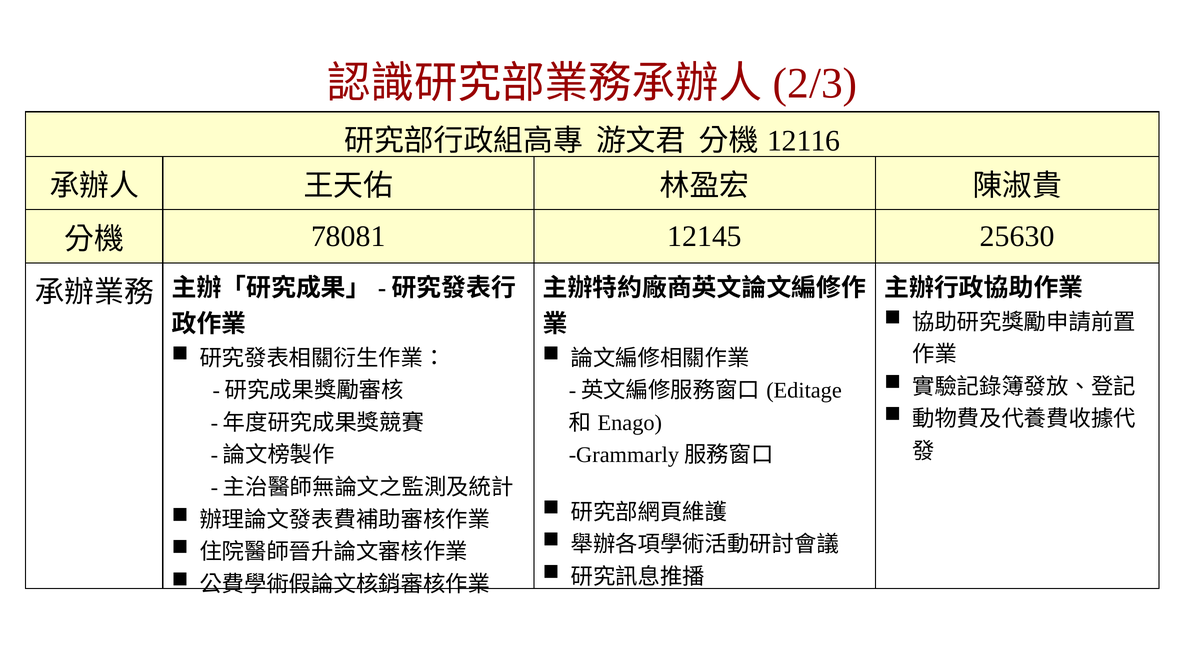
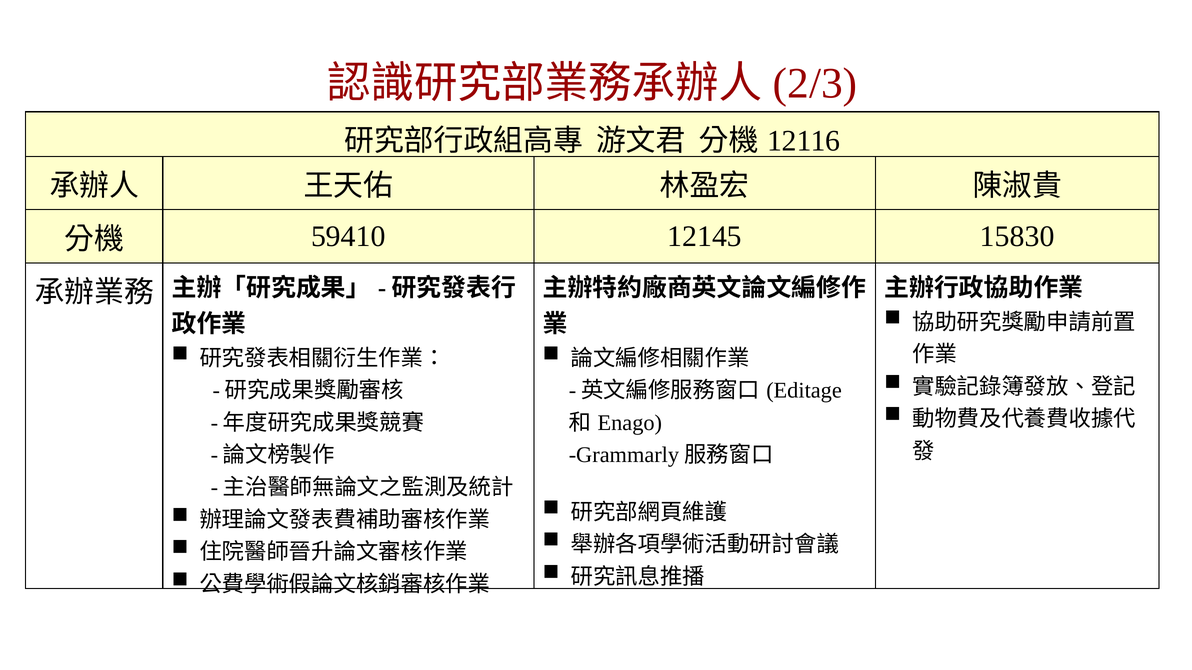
78081: 78081 -> 59410
25630: 25630 -> 15830
